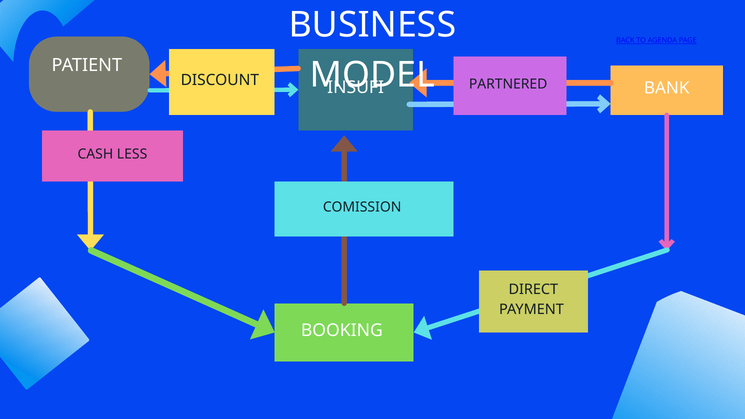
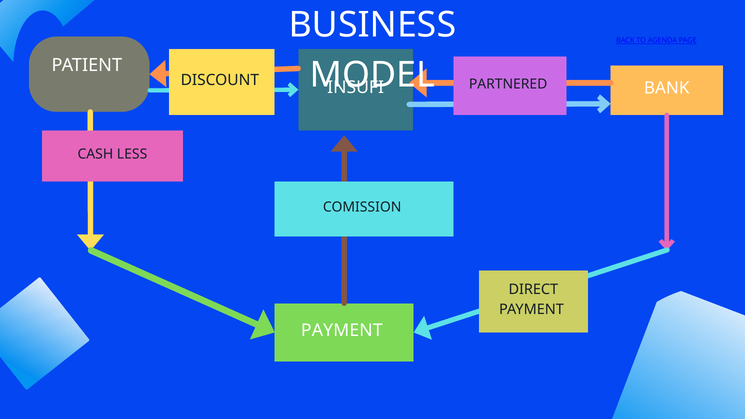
BOOKING at (342, 330): BOOKING -> PAYMENT
